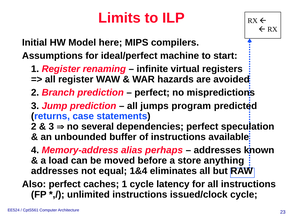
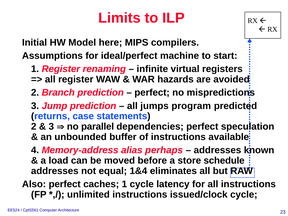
several: several -> parallel
anything: anything -> schedule
